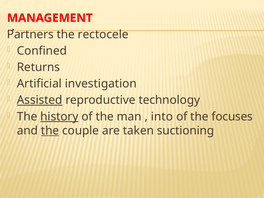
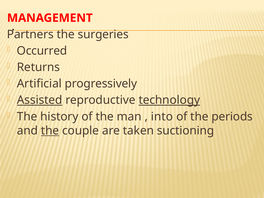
rectocele: rectocele -> surgeries
Confined: Confined -> Occurred
investigation: investigation -> progressively
technology underline: none -> present
history underline: present -> none
focuses: focuses -> periods
